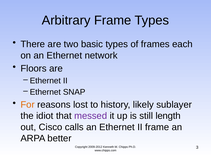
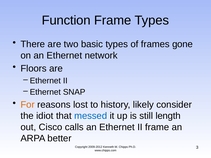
Arbitrary: Arbitrary -> Function
each: each -> gone
sublayer: sublayer -> consider
messed colour: purple -> blue
